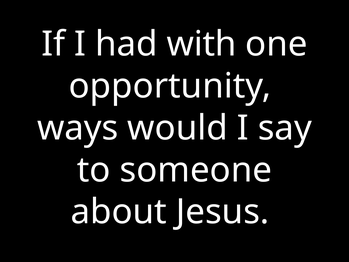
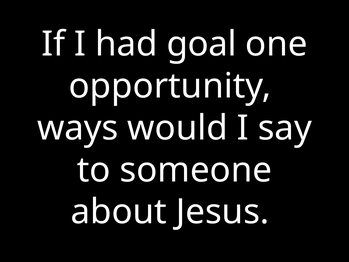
with: with -> goal
